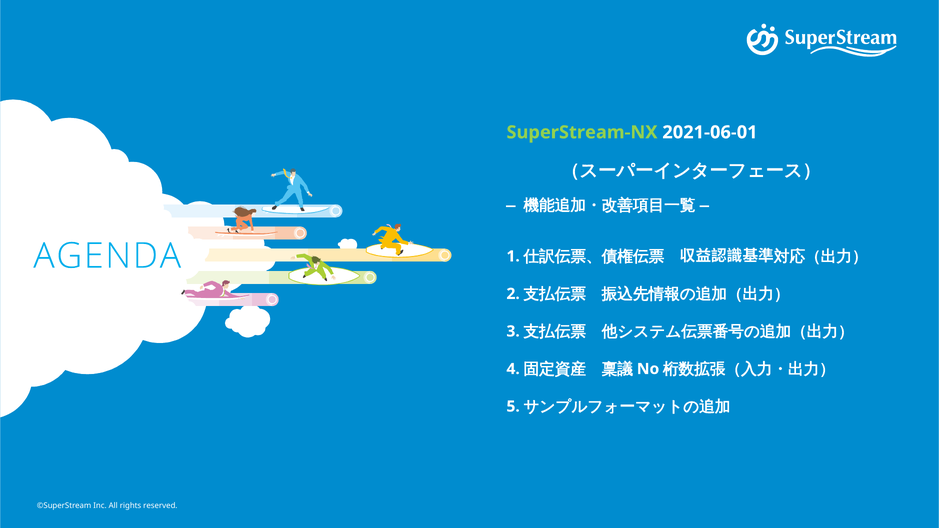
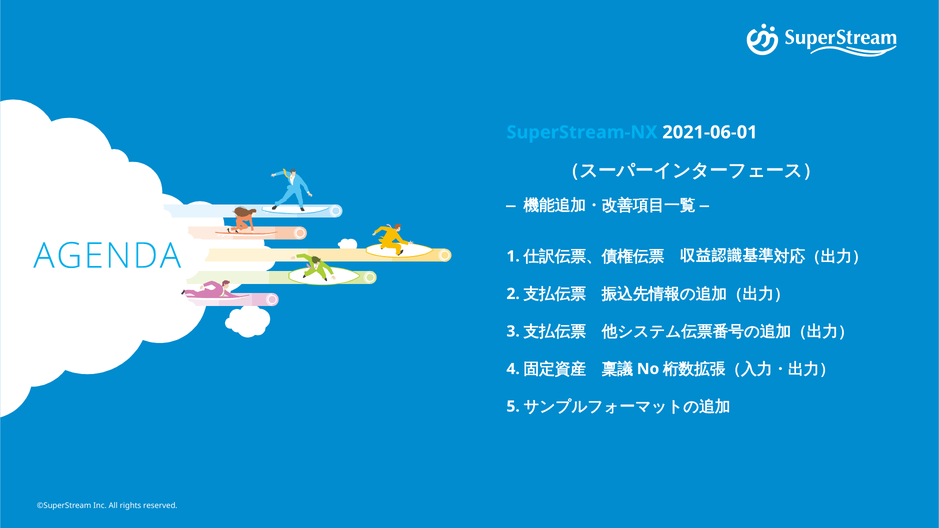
SuperStream-NX colour: light green -> light blue
